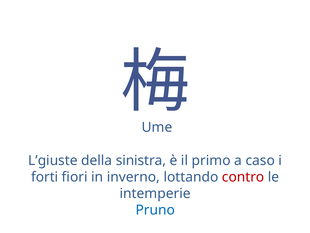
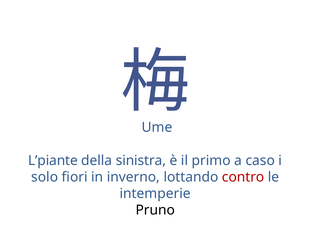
L’giuste: L’giuste -> L’piante
forti: forti -> solo
Pruno colour: blue -> black
